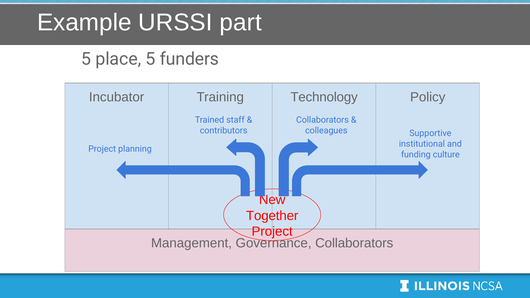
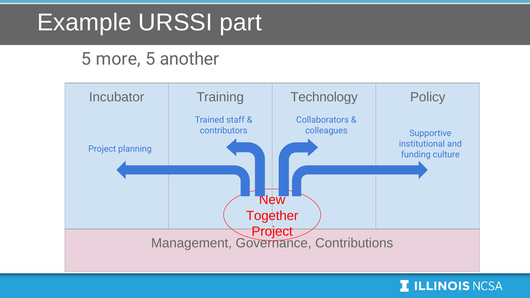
place: place -> more
funders: funders -> another
Governance Collaborators: Collaborators -> Contributions
